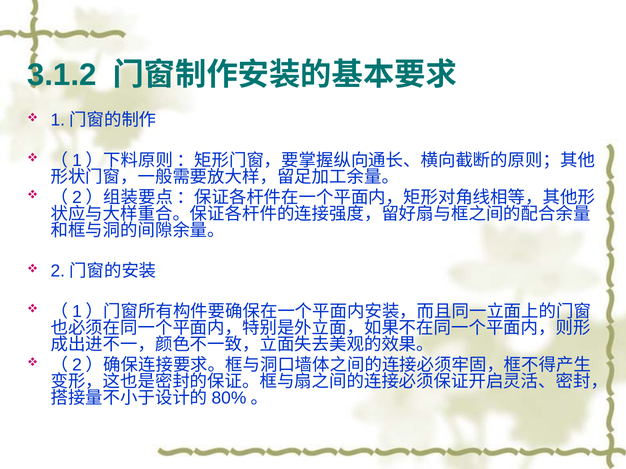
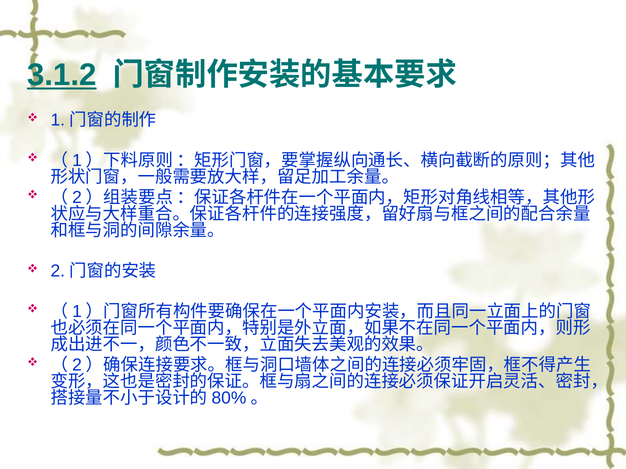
3.1.2 underline: none -> present
